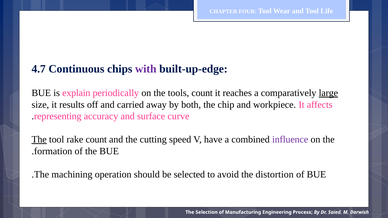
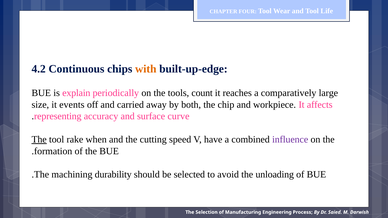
4.7: 4.7 -> 4.2
with colour: purple -> orange
large underline: present -> none
results: results -> events
rake count: count -> when
operation: operation -> durability
distortion: distortion -> unloading
